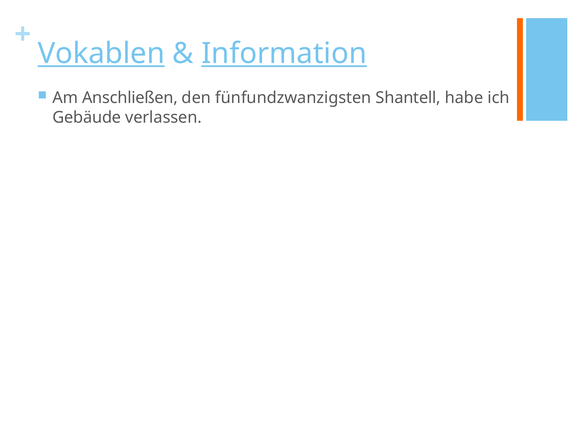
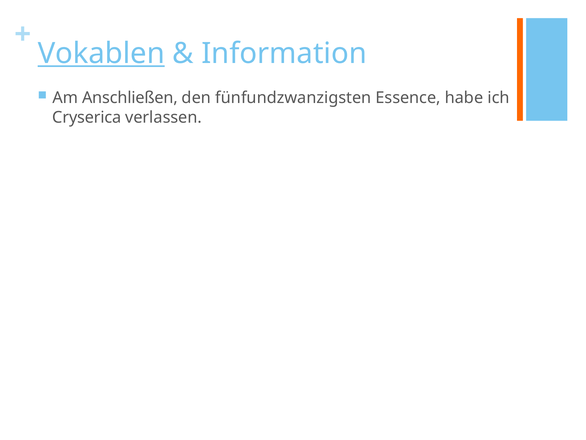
Information underline: present -> none
Shantell: Shantell -> Essence
Gebäude: Gebäude -> Cryserica
